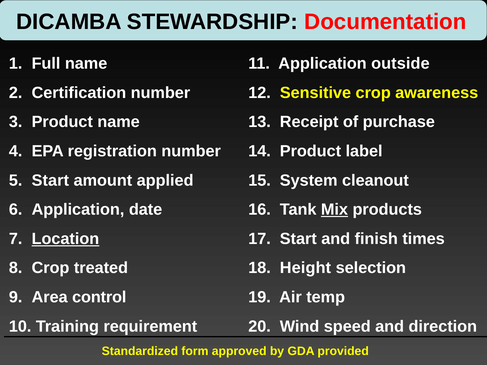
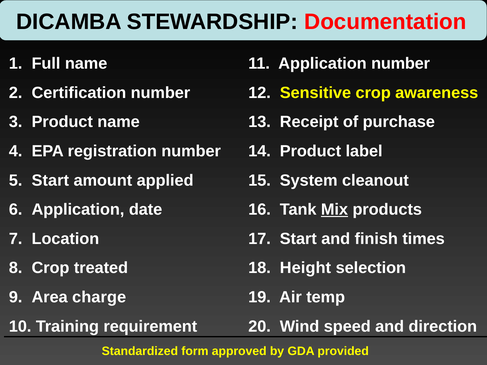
Application outside: outside -> number
Location underline: present -> none
control: control -> charge
